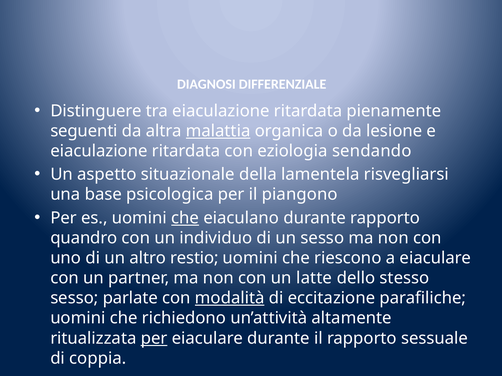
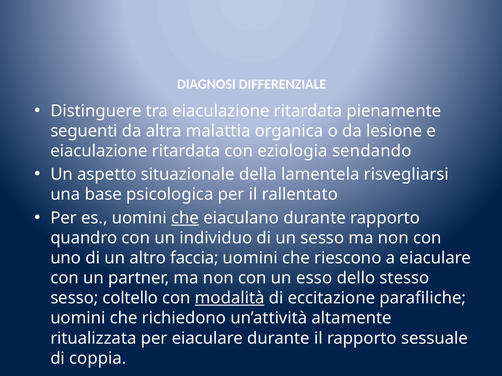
malattia underline: present -> none
piangono: piangono -> rallentato
restio: restio -> faccia
latte: latte -> esso
parlate: parlate -> coltello
per at (154, 339) underline: present -> none
